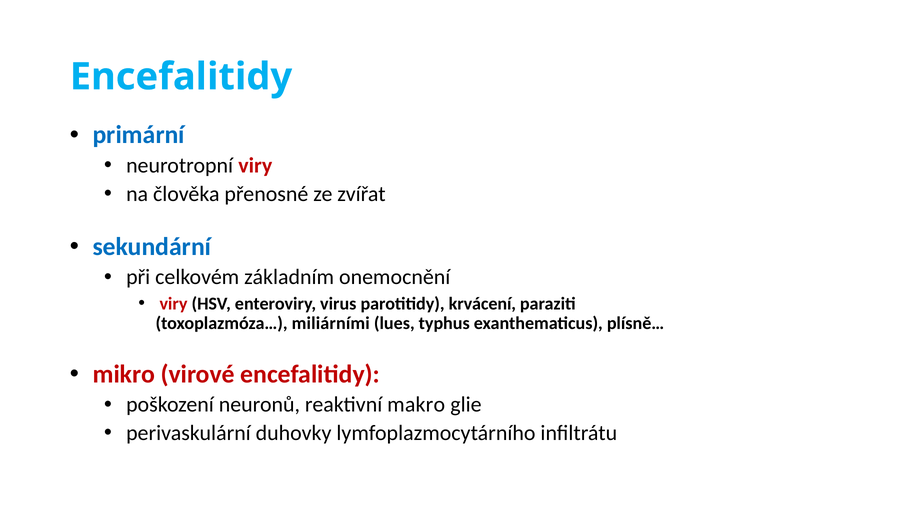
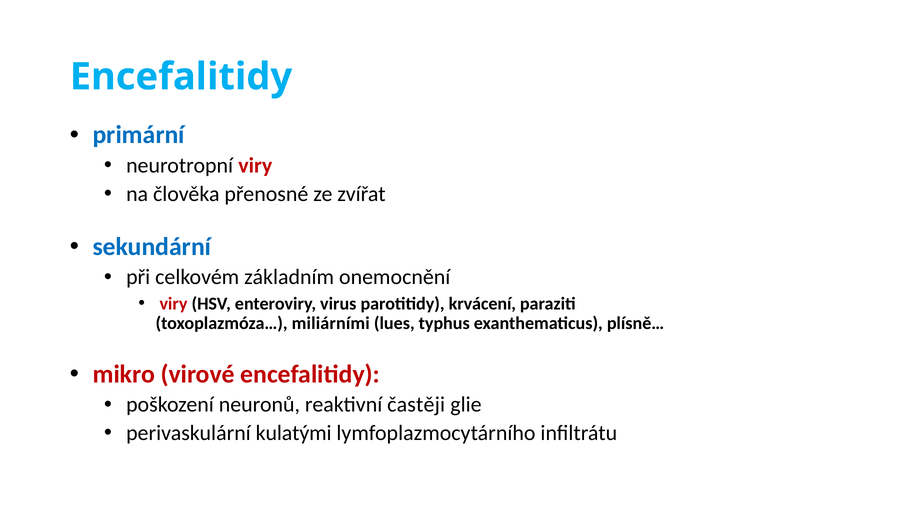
makro: makro -> častěji
duhovky: duhovky -> kulatými
